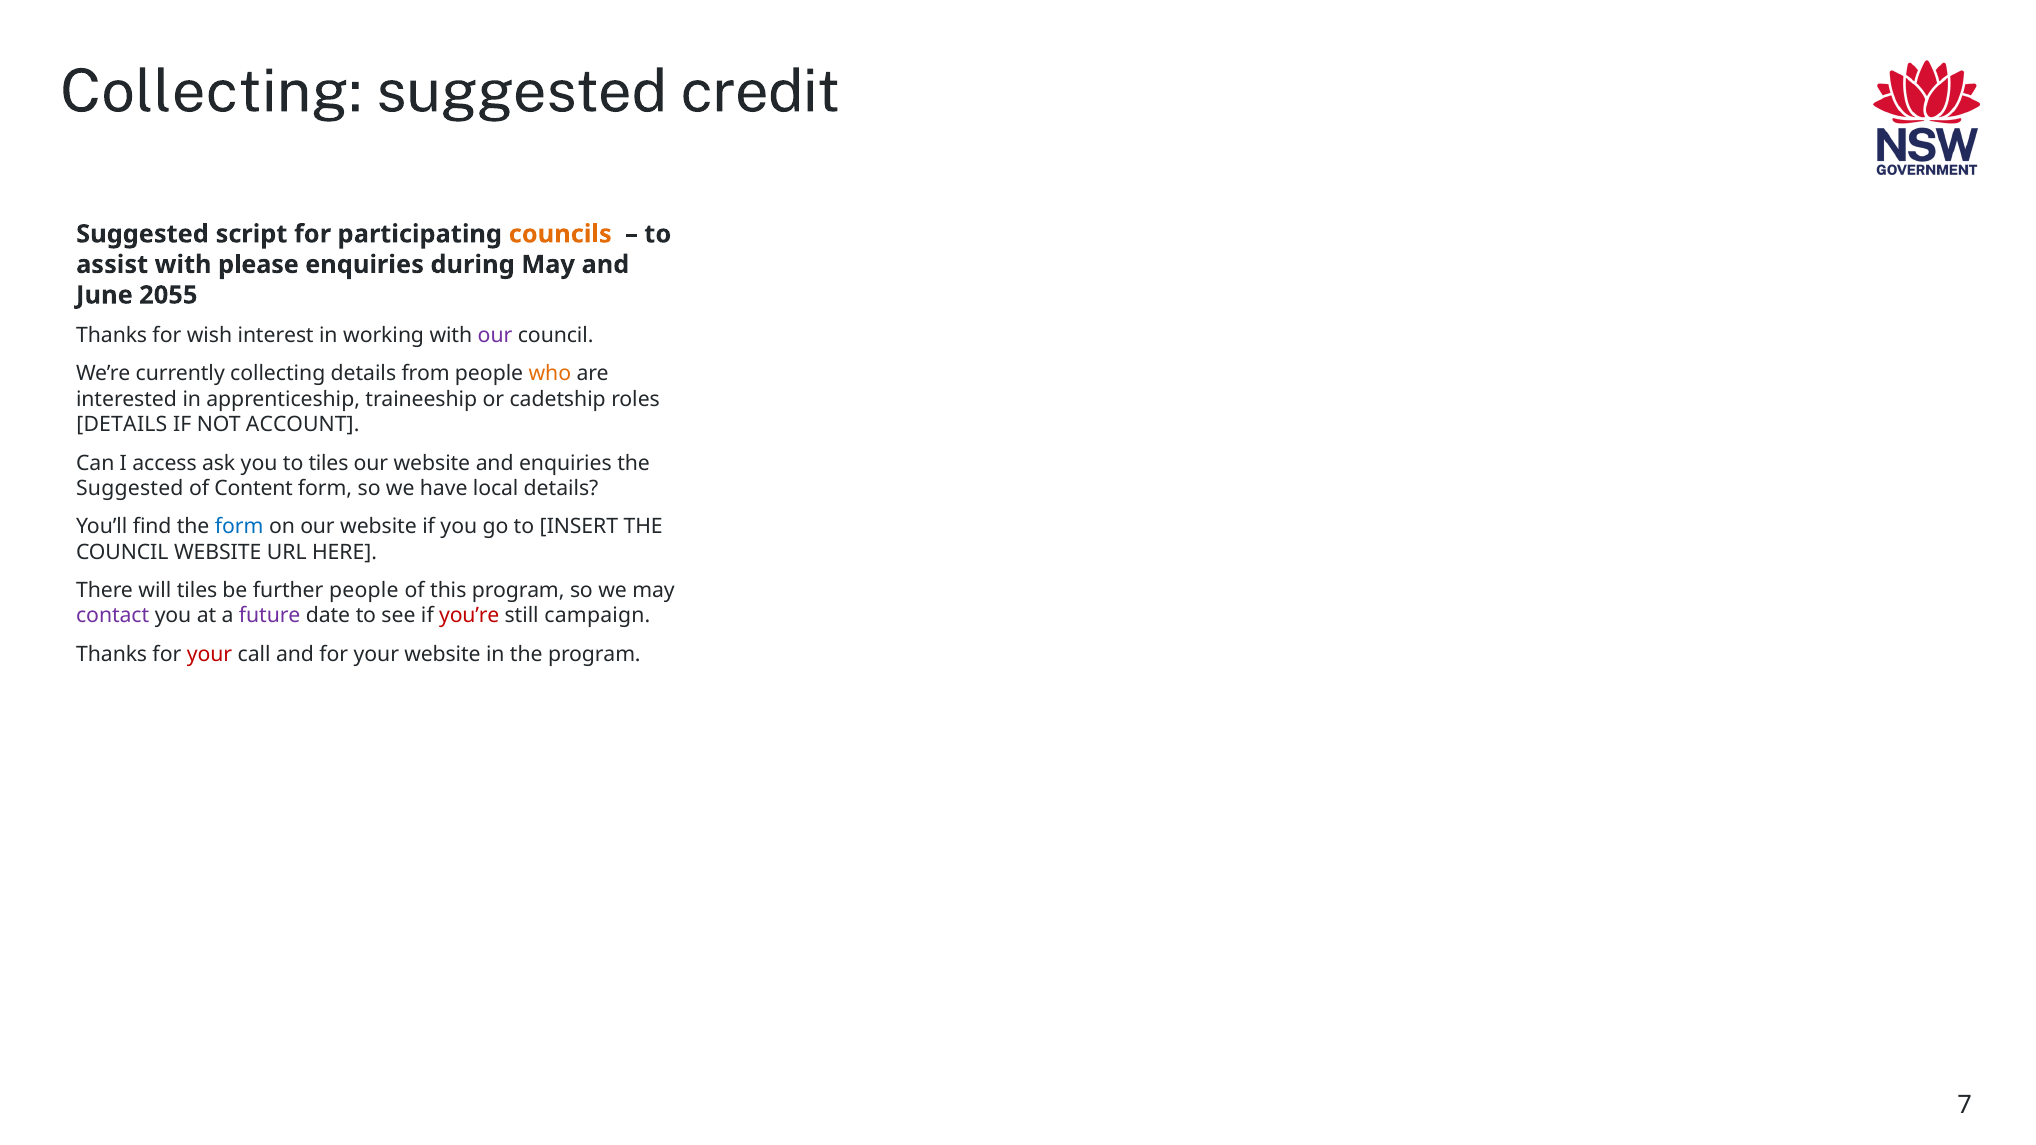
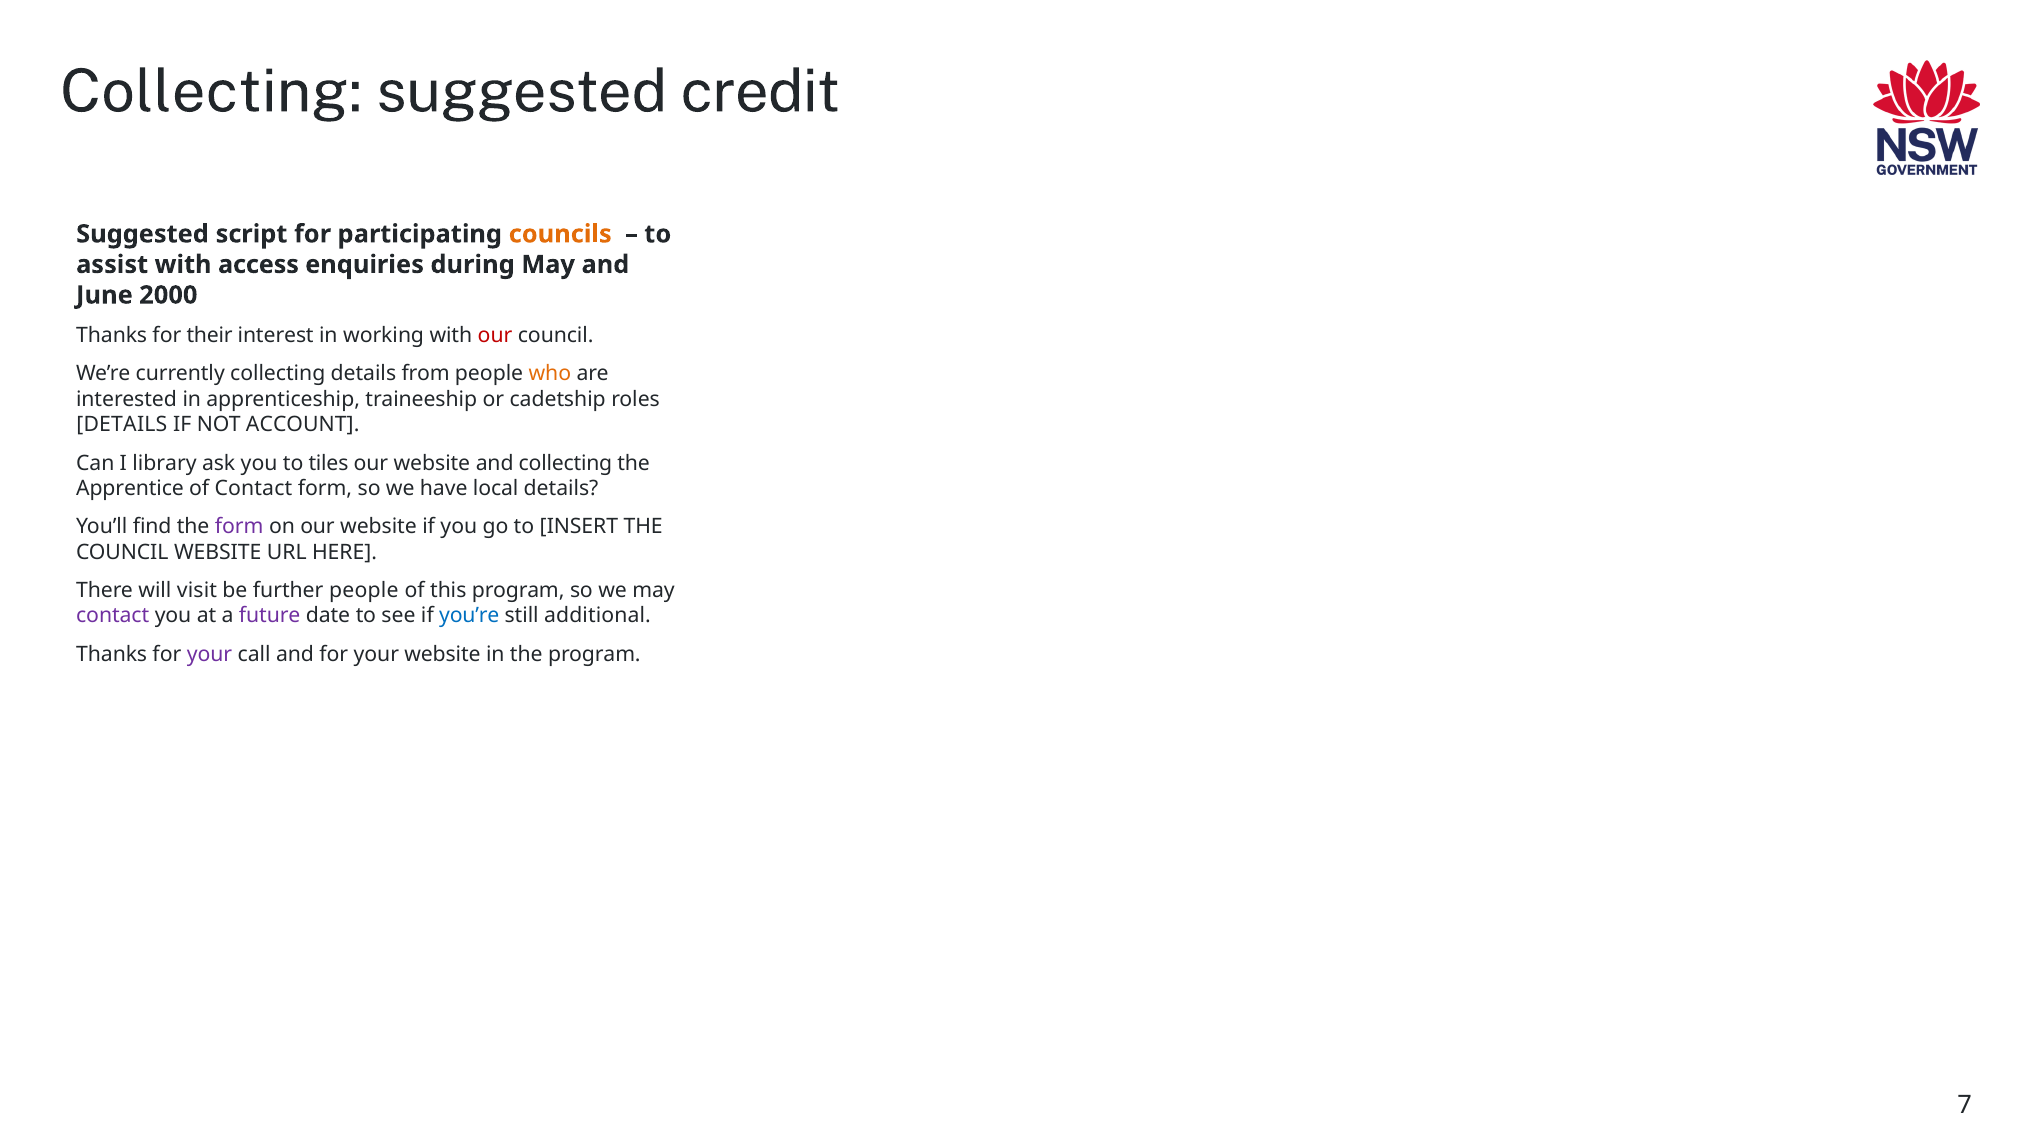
please: please -> access
2055: 2055 -> 2000
wish: wish -> their
our at (495, 336) colour: purple -> red
access: access -> library
and enquiries: enquiries -> collecting
Suggested at (130, 489): Suggested -> Apprentice
of Content: Content -> Contact
form at (239, 527) colour: blue -> purple
will tiles: tiles -> visit
you’re colour: red -> blue
campaign: campaign -> additional
your at (210, 654) colour: red -> purple
